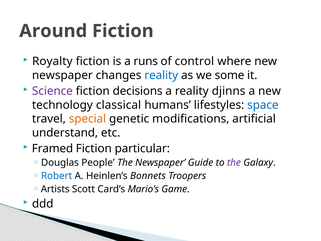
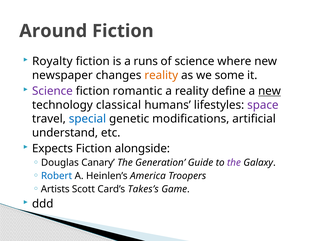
of control: control -> science
reality at (161, 75) colour: blue -> orange
decisions: decisions -> romantic
djinns: djinns -> define
new at (269, 91) underline: none -> present
space colour: blue -> purple
special colour: orange -> blue
Framed: Framed -> Expects
particular: particular -> alongside
People: People -> Canary
The Newspaper: Newspaper -> Generation
Bonnets: Bonnets -> America
Mario’s: Mario’s -> Takes’s
